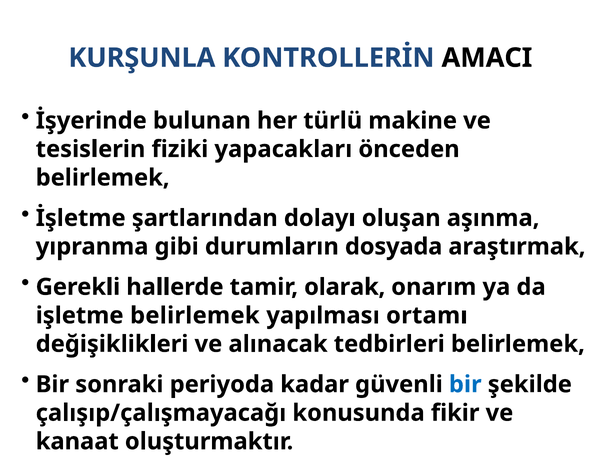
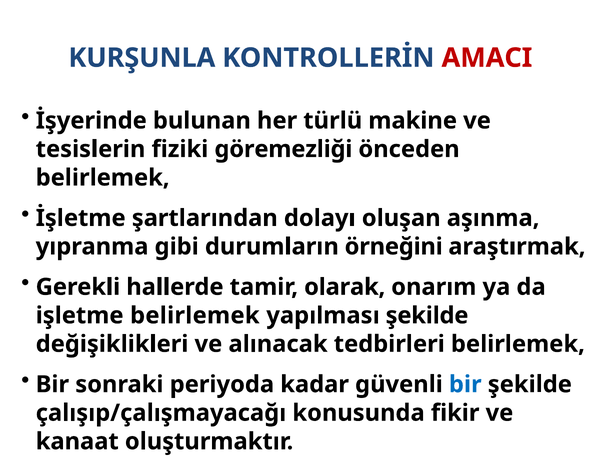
AMACI colour: black -> red
yapacakları: yapacakları -> göremezliği
dosyada: dosyada -> örneğini
yapılması ortamı: ortamı -> şekilde
